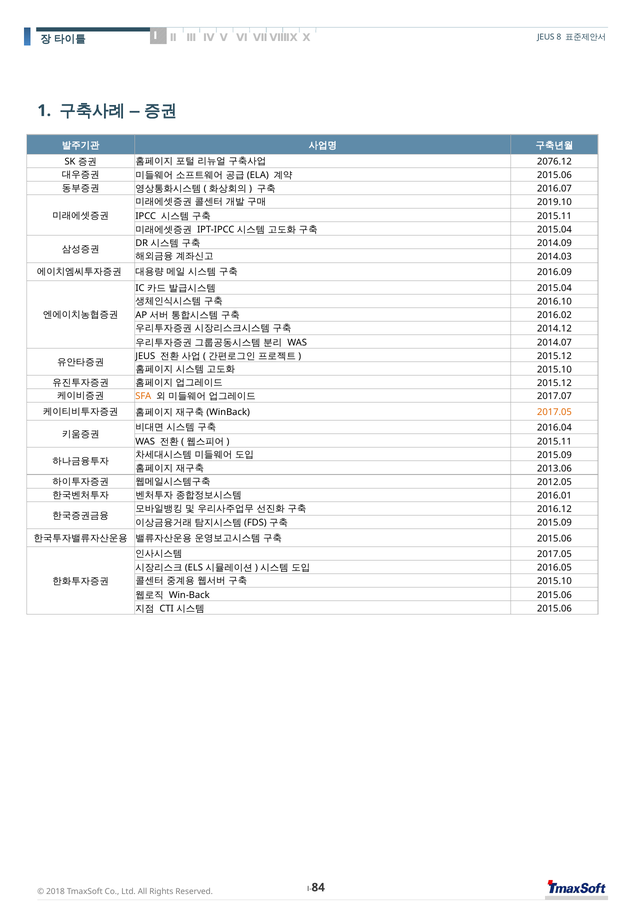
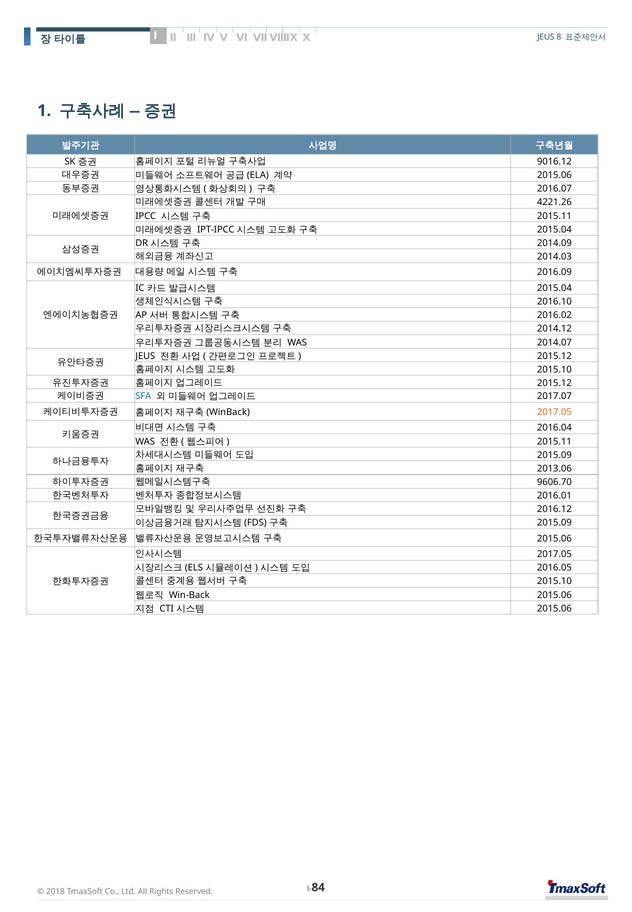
2076.12: 2076.12 -> 9016.12
2019.10: 2019.10 -> 4221.26
SFA colour: orange -> blue
2012.05: 2012.05 -> 9606.70
